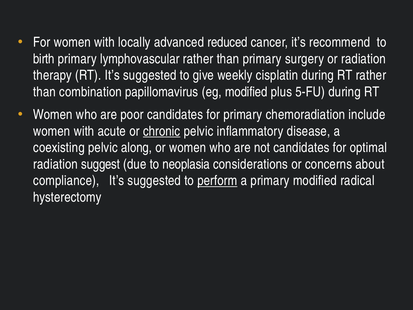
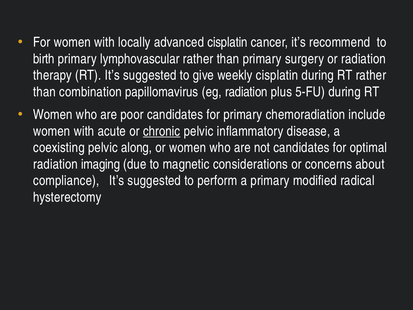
advanced reduced: reduced -> cisplatin
eg modified: modified -> radiation
suggest: suggest -> imaging
neoplasia: neoplasia -> magnetic
perform underline: present -> none
